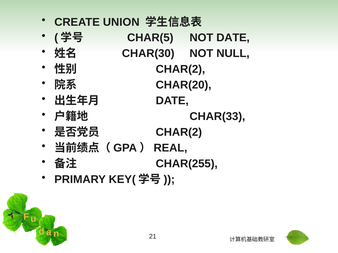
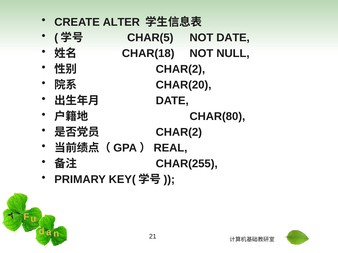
UNION: UNION -> ALTER
CHAR(30: CHAR(30 -> CHAR(18
CHAR(33: CHAR(33 -> CHAR(80
